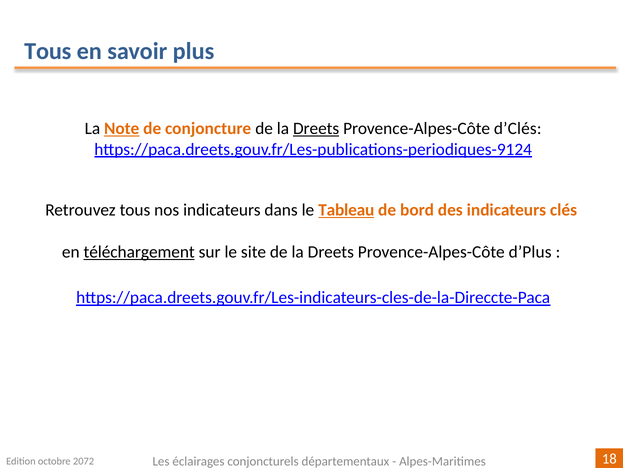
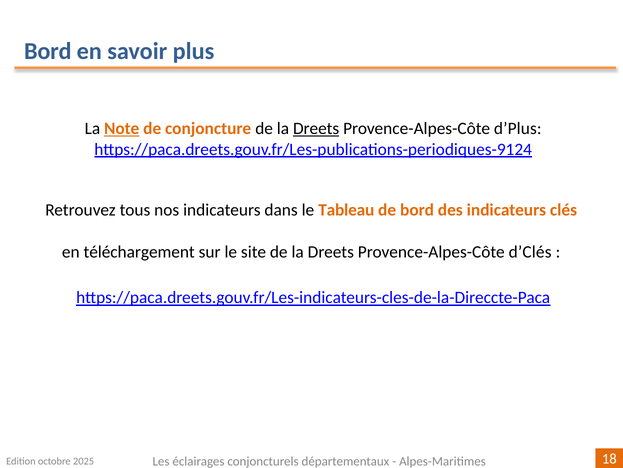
Tous at (48, 51): Tous -> Bord
d’Clés: d’Clés -> d’Plus
Tableau underline: present -> none
téléchargement underline: present -> none
d’Plus: d’Plus -> d’Clés
2072: 2072 -> 2025
